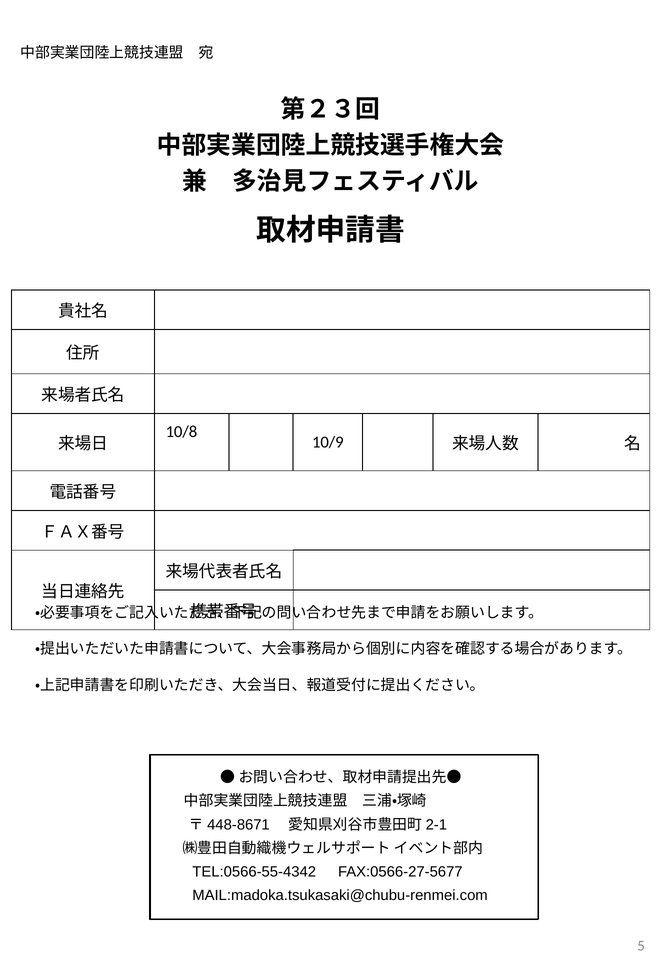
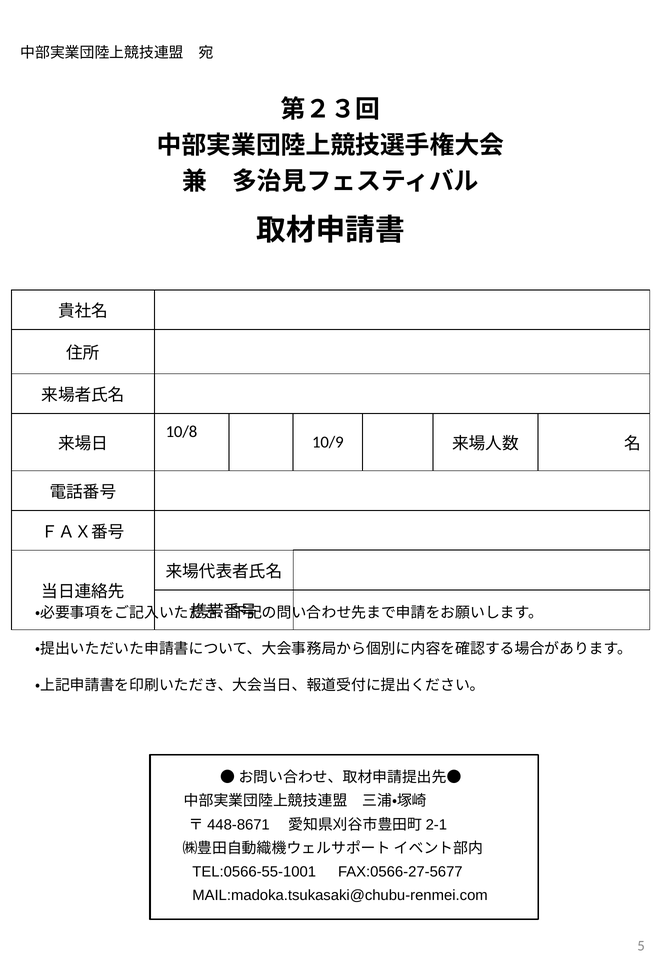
TEL:0566-55-4342: TEL:0566-55-4342 -> TEL:0566-55-1001
